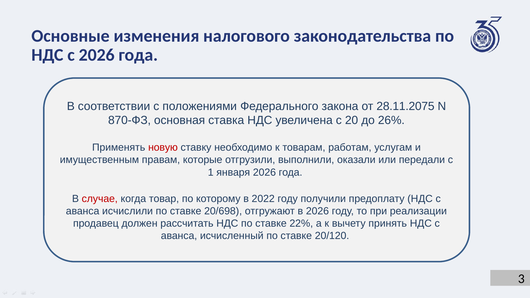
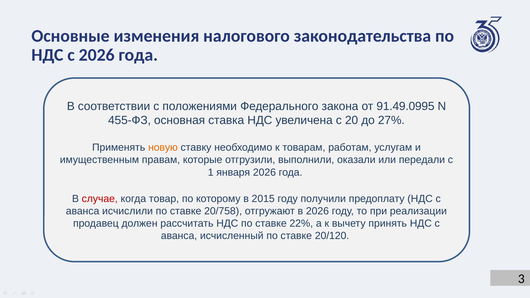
28.11.2075: 28.11.2075 -> 91.49.0995
870-ФЗ: 870-ФЗ -> 455-ФЗ
26%: 26% -> 27%
новую colour: red -> orange
2022: 2022 -> 2015
20/698: 20/698 -> 20/758
